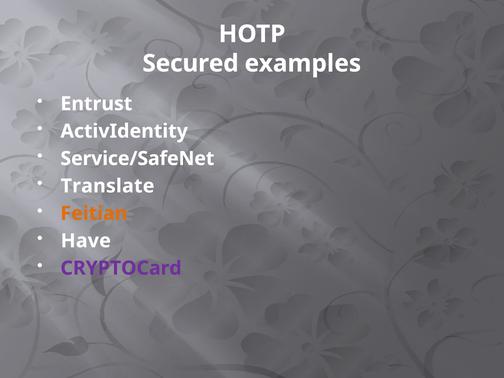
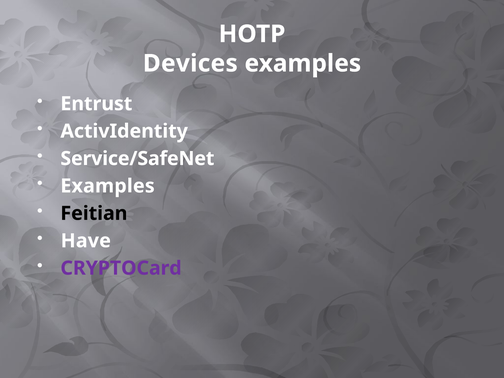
Secured: Secured -> Devices
Translate at (108, 186): Translate -> Examples
Feitian colour: orange -> black
